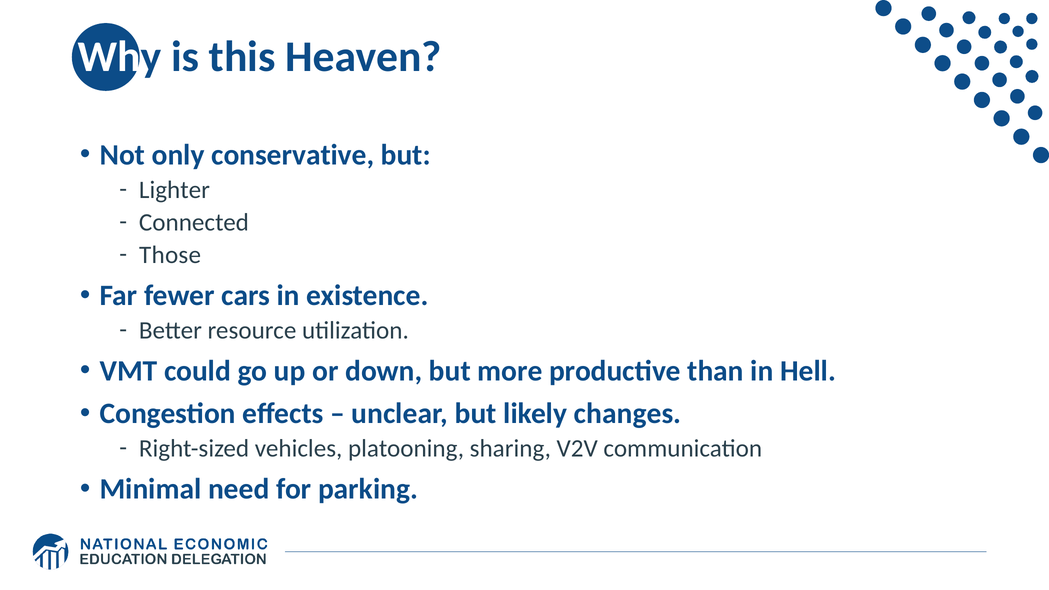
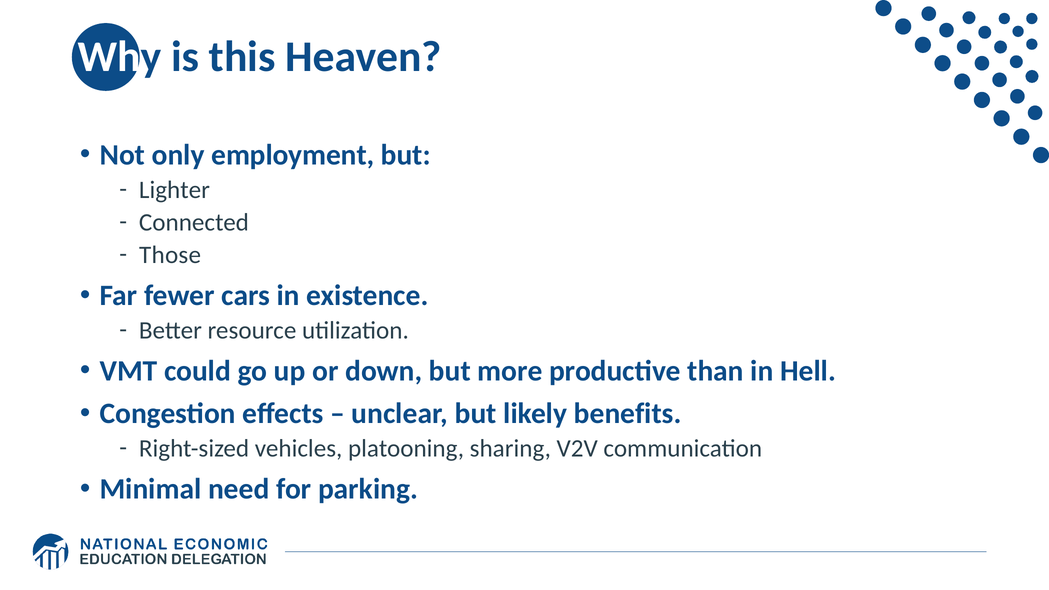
conservative: conservative -> employment
changes: changes -> benefits
